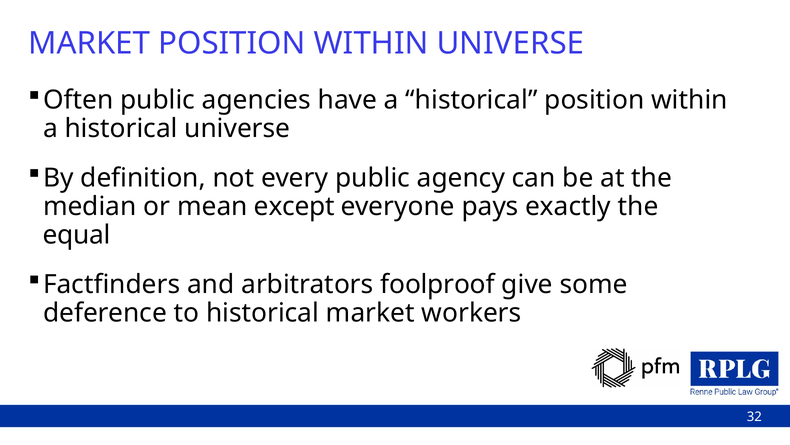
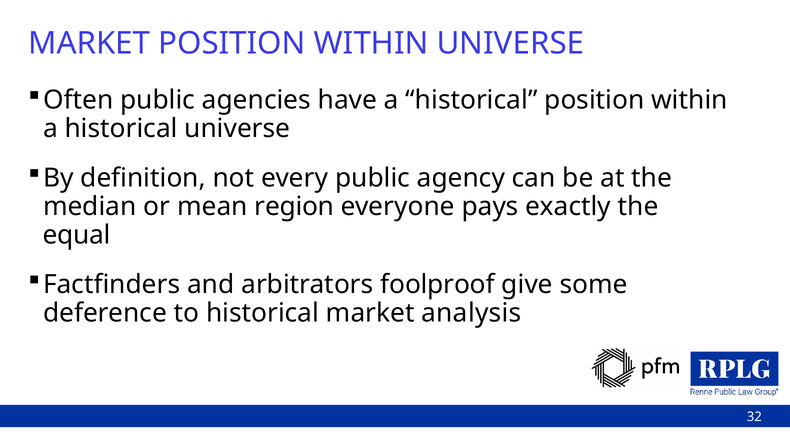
except: except -> region
workers: workers -> analysis
